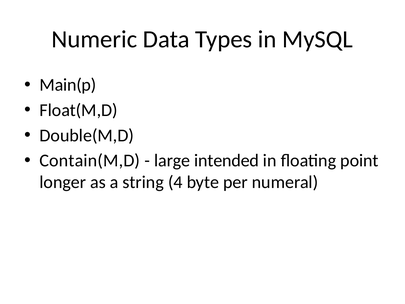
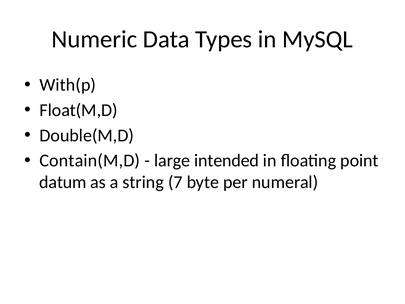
Main(p: Main(p -> With(p
longer: longer -> datum
4: 4 -> 7
